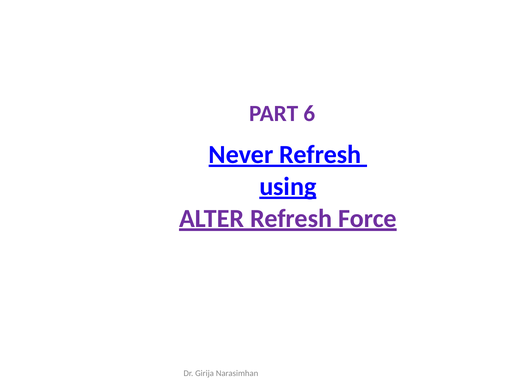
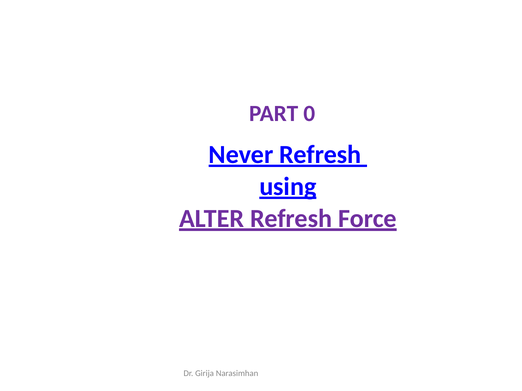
6: 6 -> 0
